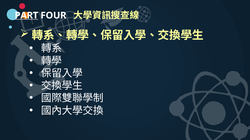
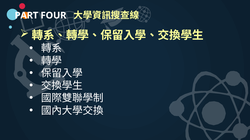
PART underline: present -> none
